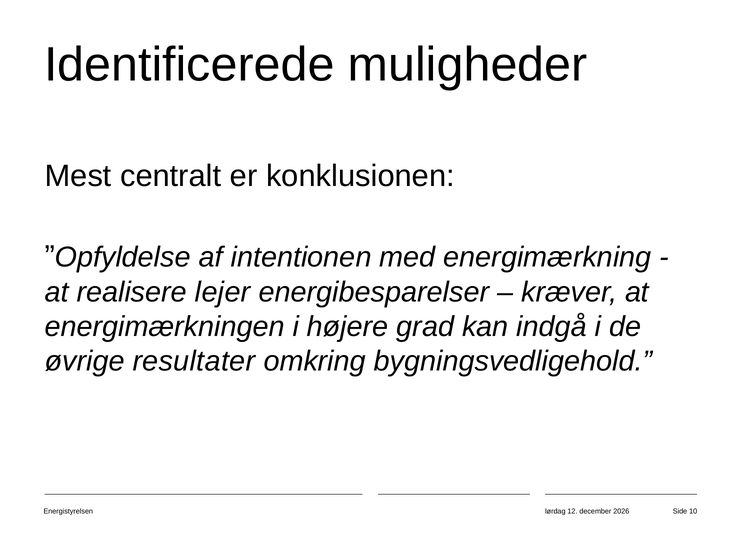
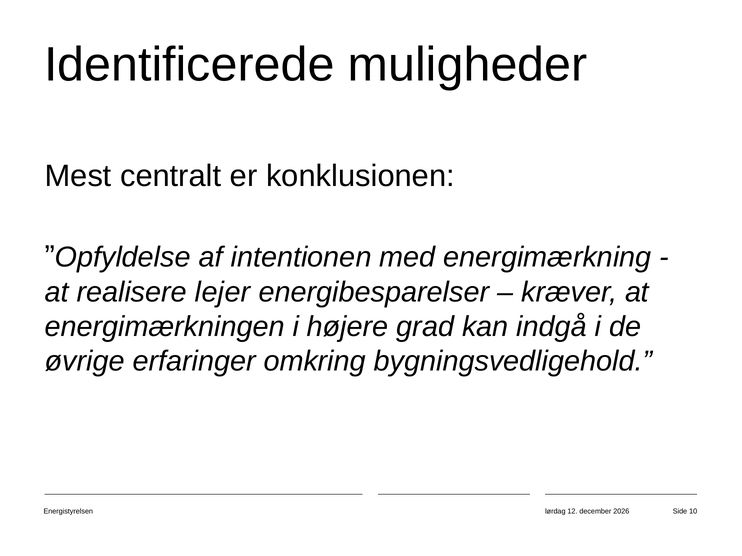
resultater: resultater -> erfaringer
